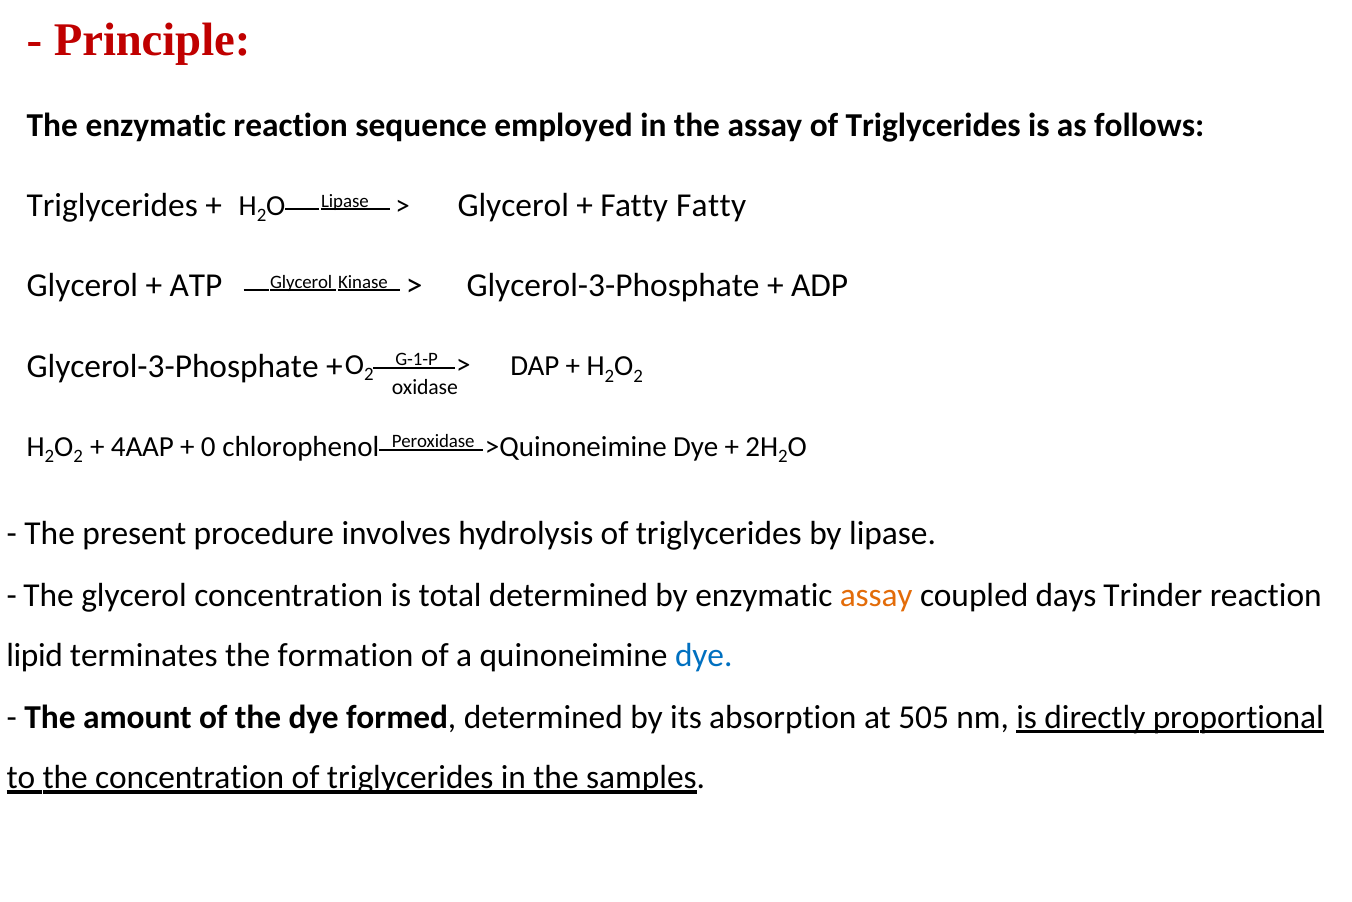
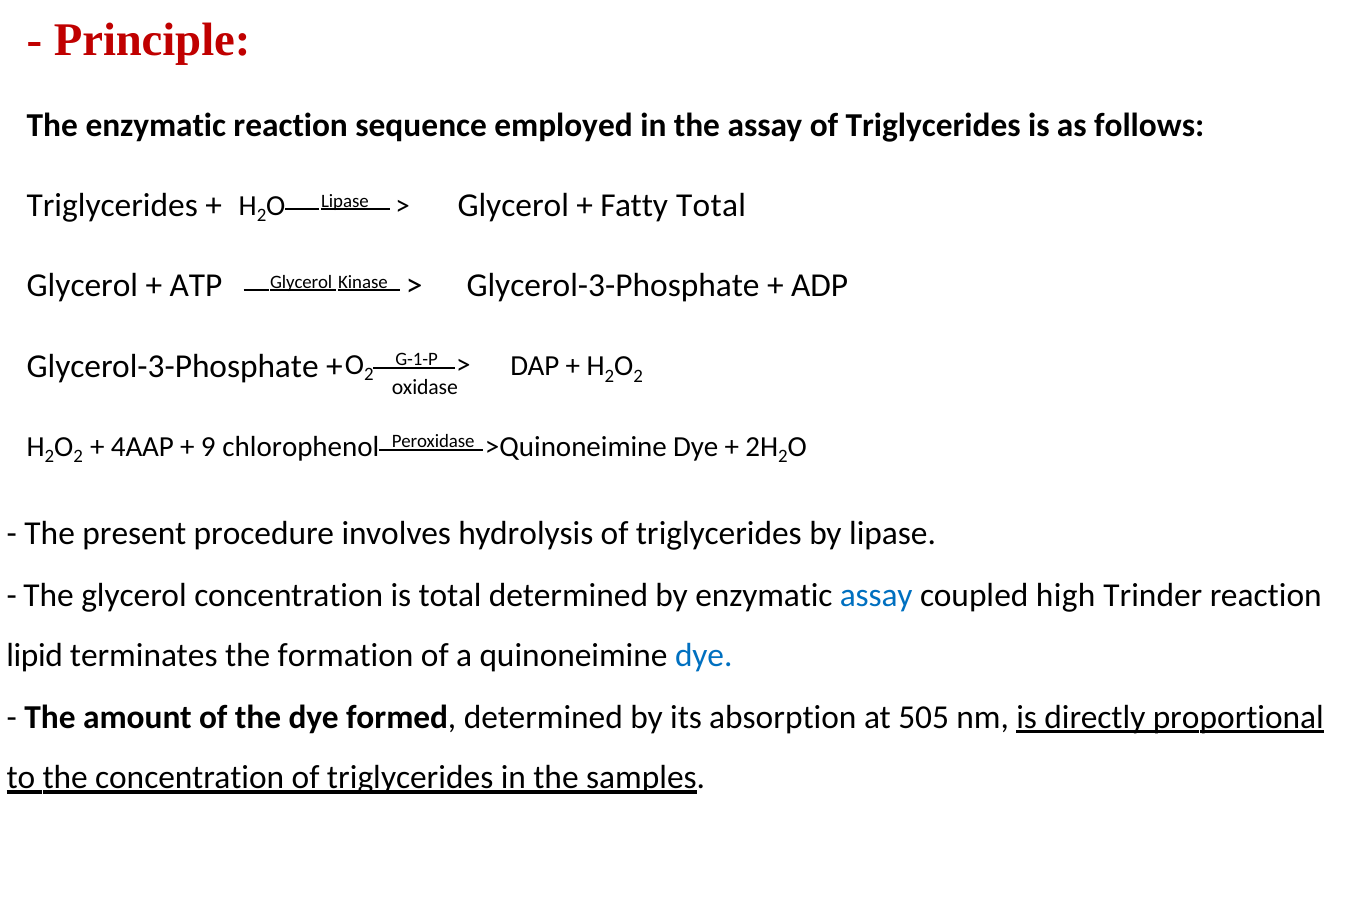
Fatty Fatty: Fatty -> Total
0: 0 -> 9
assay at (876, 595) colour: orange -> blue
days: days -> high
